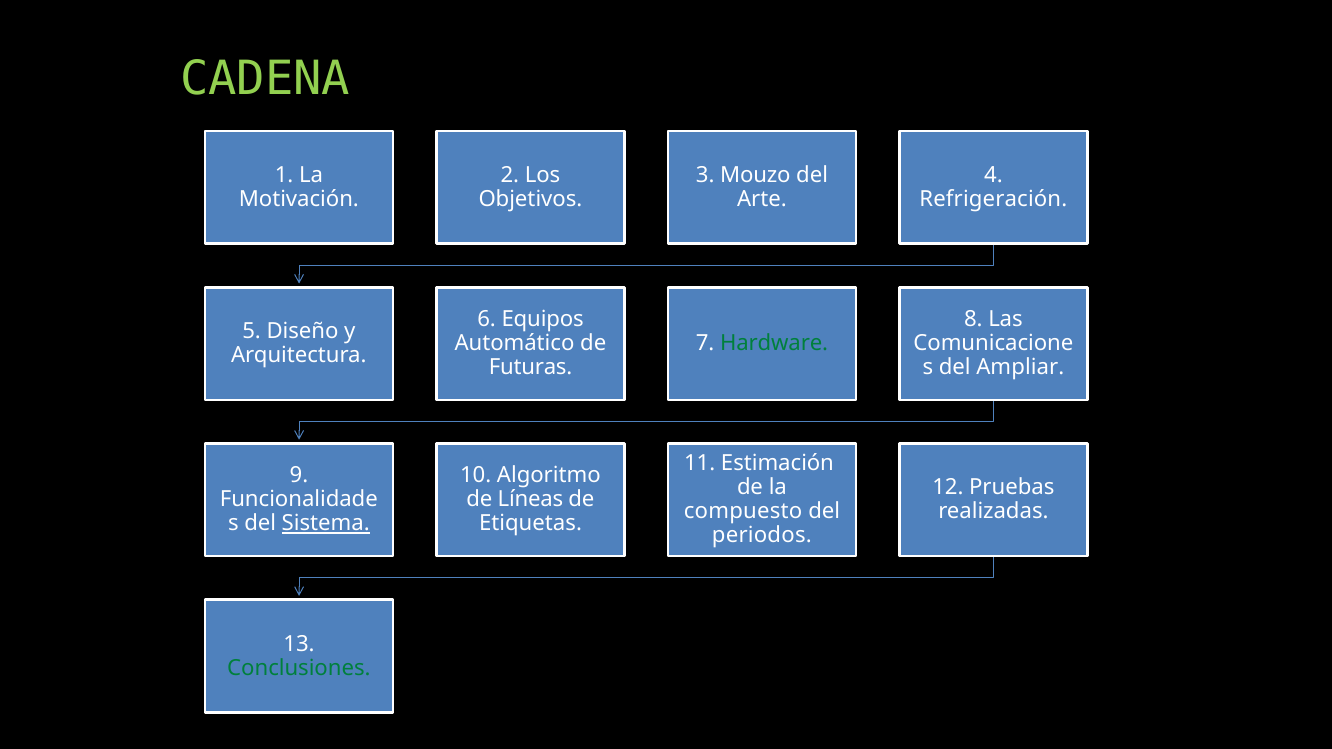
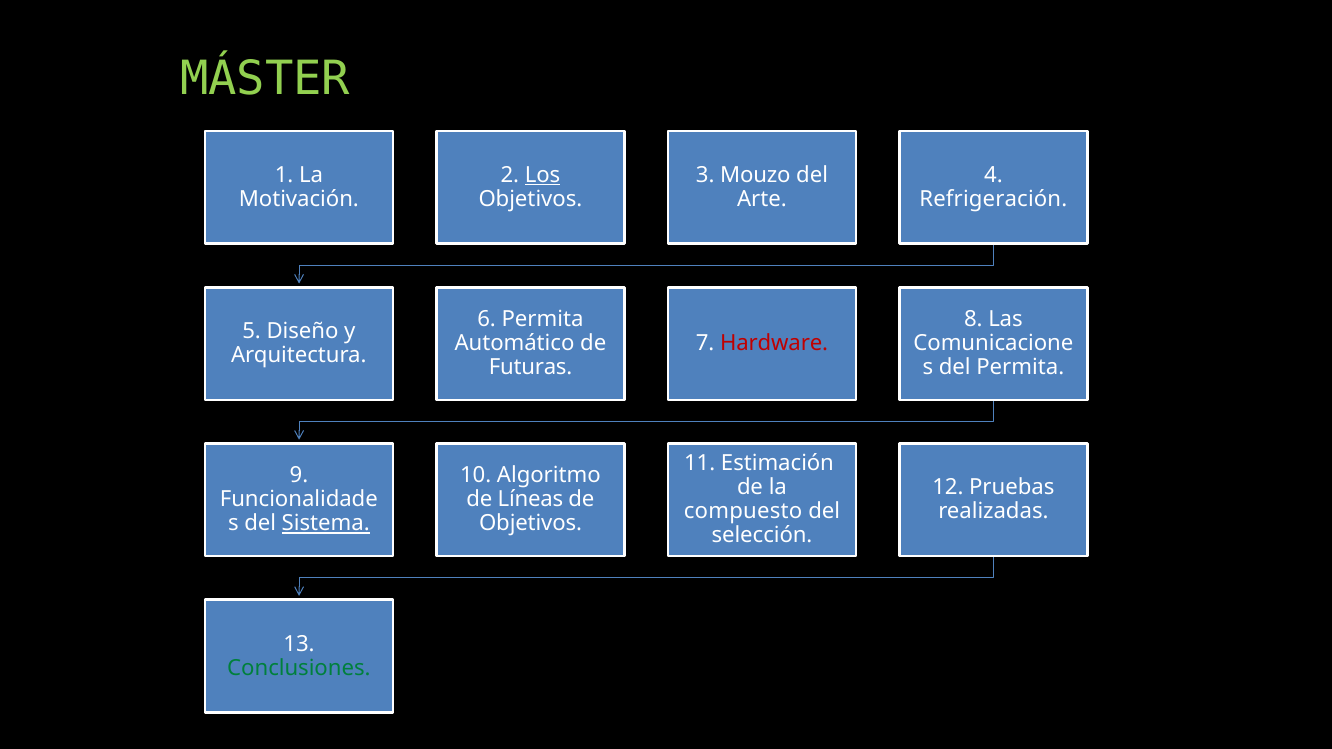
CADENA: CADENA -> MÁSTER
Los underline: none -> present
6 Equipos: Equipos -> Permita
Hardware colour: green -> red
del Ampliar: Ampliar -> Permita
Etiquetas at (531, 524): Etiquetas -> Objetivos
periodos: periodos -> selección
